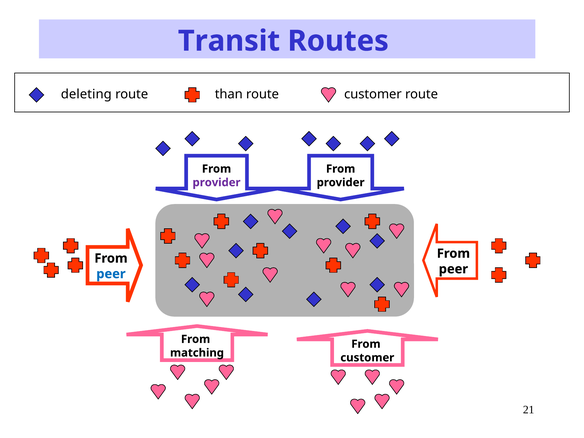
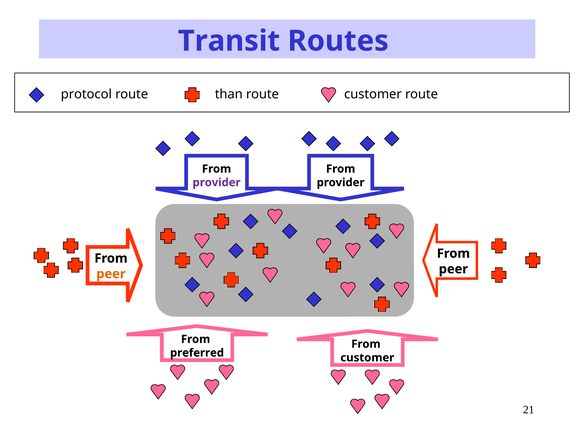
deleting: deleting -> protocol
peer at (111, 274) colour: blue -> orange
matching: matching -> preferred
